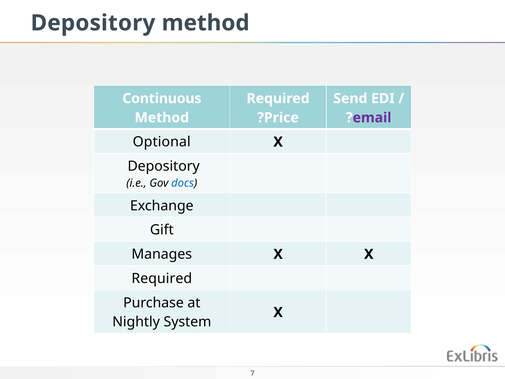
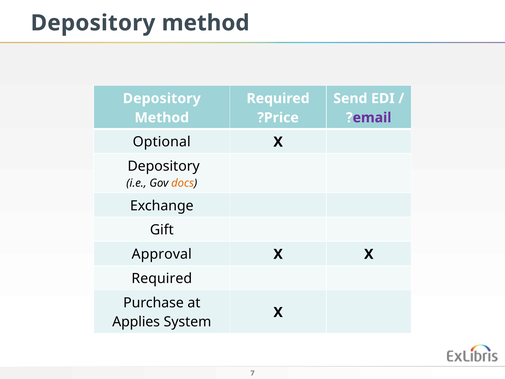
Continuous at (162, 98): Continuous -> Depository
docs colour: blue -> orange
Manages: Manages -> Approval
Nightly: Nightly -> Applies
